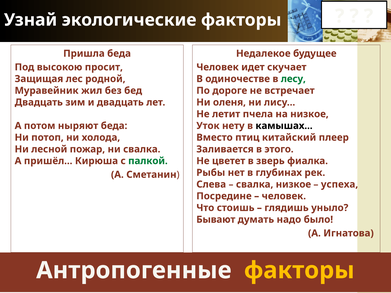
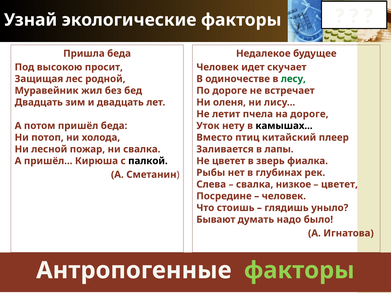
на низкое: низкое -> дороге
потом ныряют: ныряют -> пришёл
этого: этого -> лапы
палкой colour: green -> black
успеха at (340, 185): успеха -> цветет
факторы at (299, 271) colour: yellow -> light green
